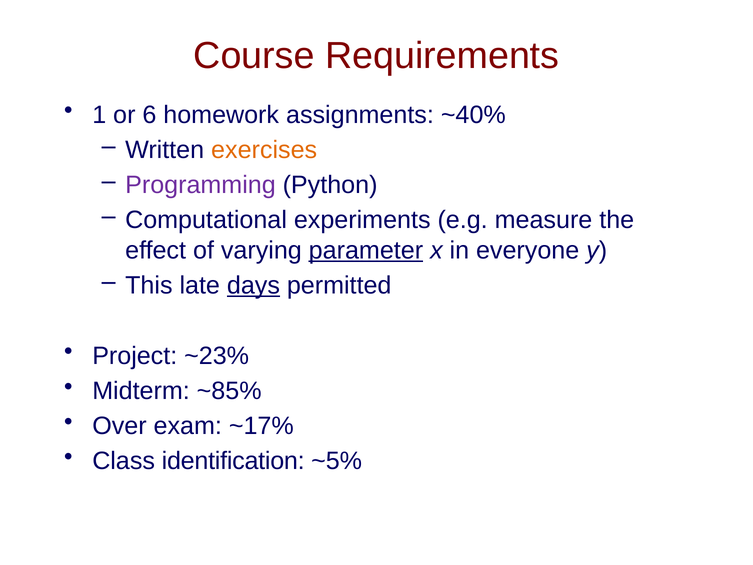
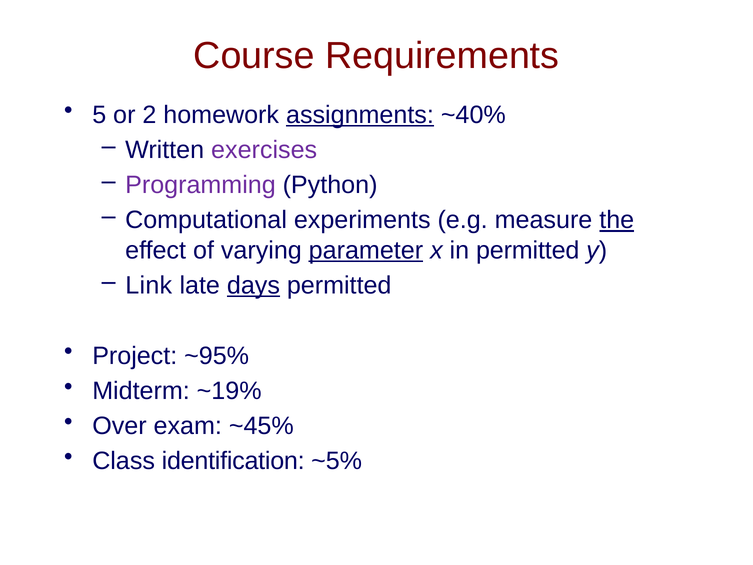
1: 1 -> 5
6: 6 -> 2
assignments underline: none -> present
exercises colour: orange -> purple
the underline: none -> present
in everyone: everyone -> permitted
This: This -> Link
~23%: ~23% -> ~95%
~85%: ~85% -> ~19%
~17%: ~17% -> ~45%
